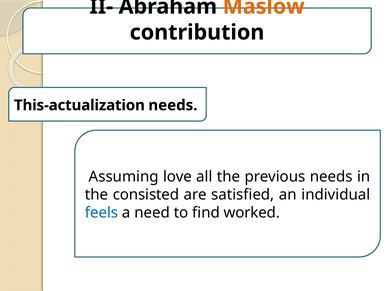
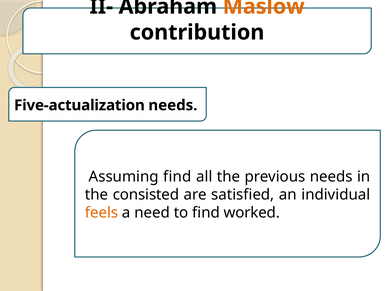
This‐actualization: This‐actualization -> Five‐actualization
Assuming love: love -> find
feels colour: blue -> orange
